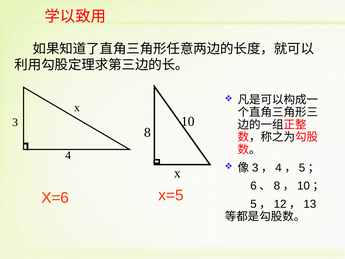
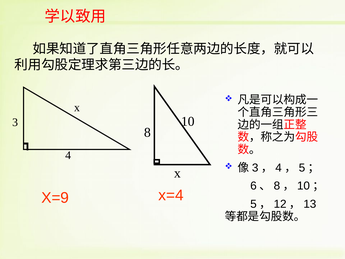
x=5: x=5 -> x=4
X=6: X=6 -> X=9
